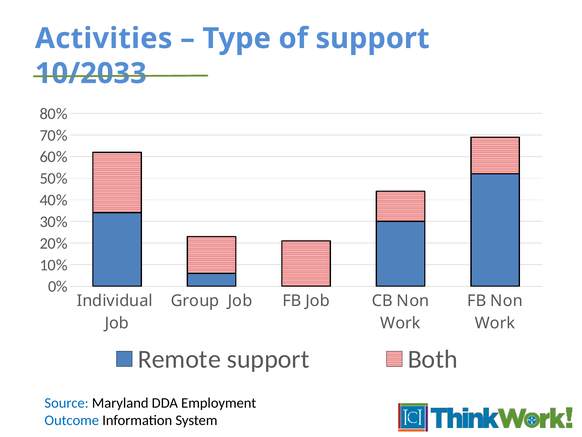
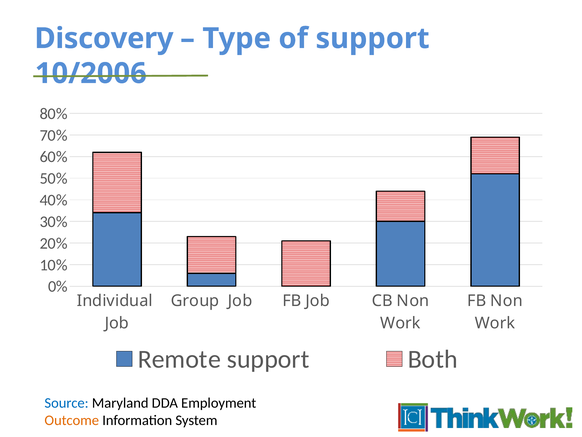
Activities: Activities -> Discovery
10/2033: 10/2033 -> 10/2006
Outcome colour: blue -> orange
